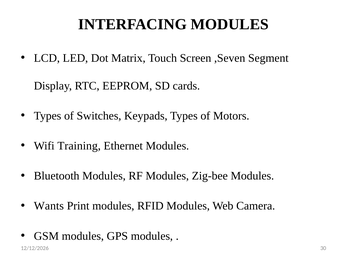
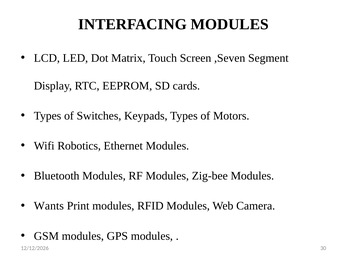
Training: Training -> Robotics
